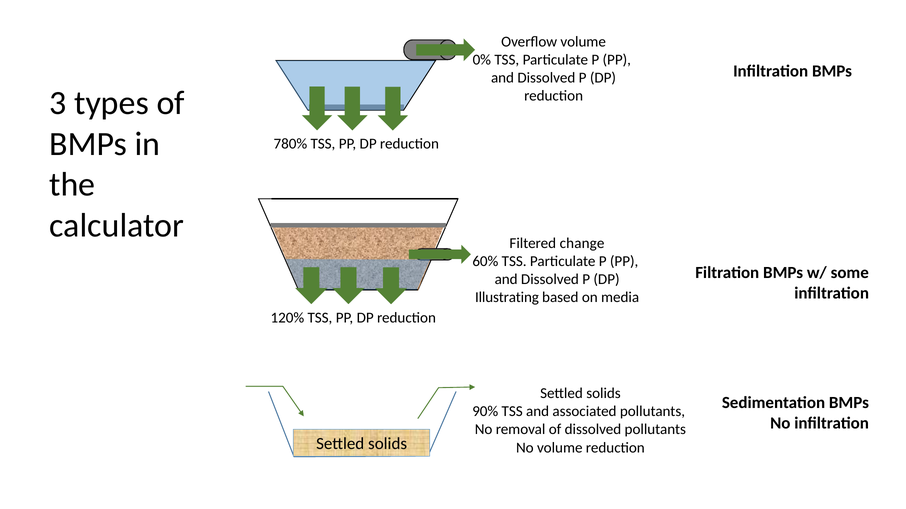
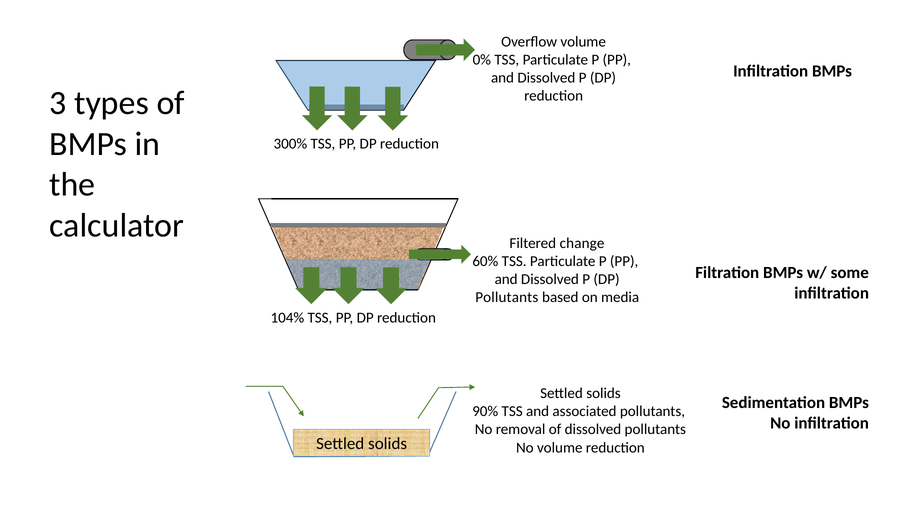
780%: 780% -> 300%
Illustrating at (507, 298): Illustrating -> Pollutants
120%: 120% -> 104%
